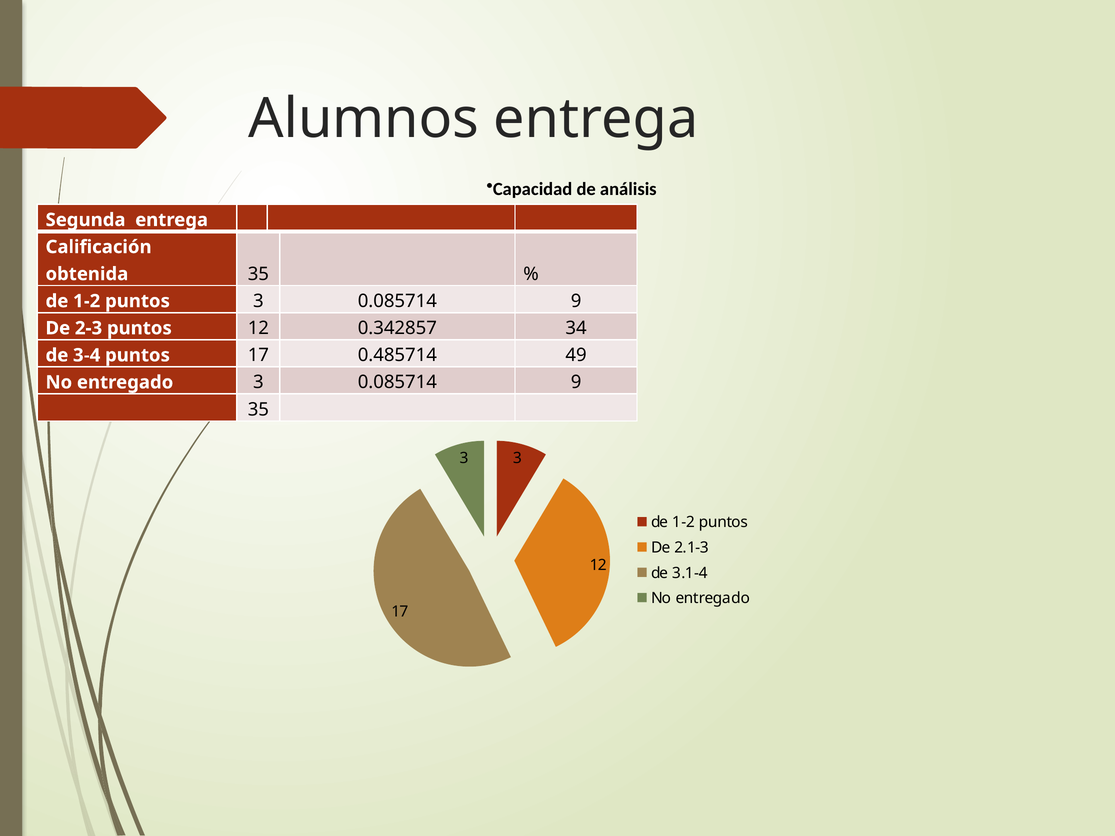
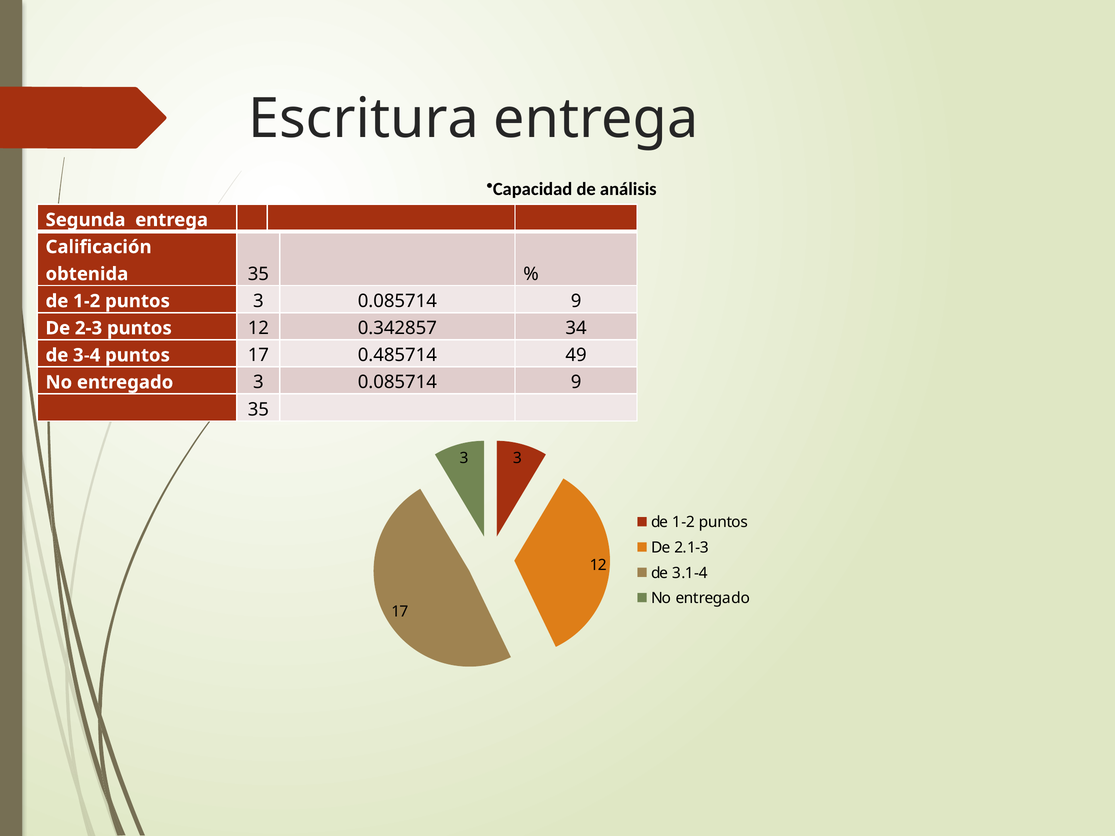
Alumnos: Alumnos -> Escritura
